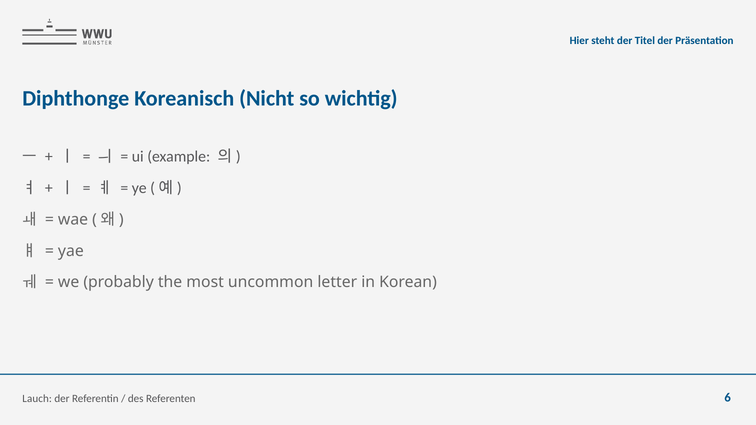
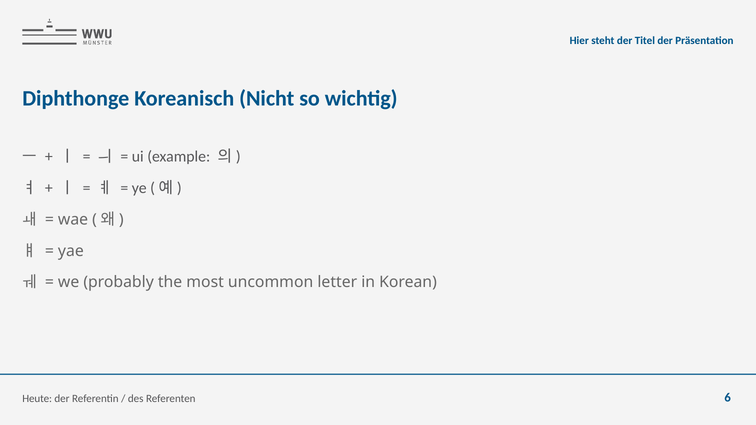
Lauch: Lauch -> Heute
